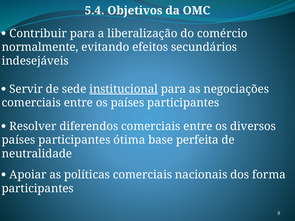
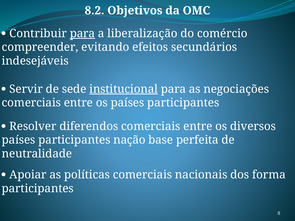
5.4: 5.4 -> 8.2
para at (82, 33) underline: none -> present
normalmente: normalmente -> compreender
ótima: ótima -> nação
